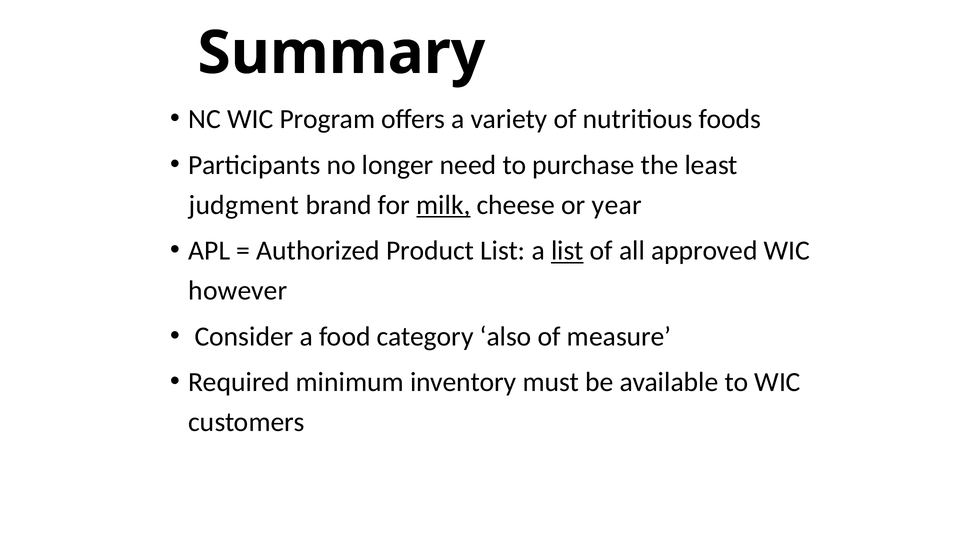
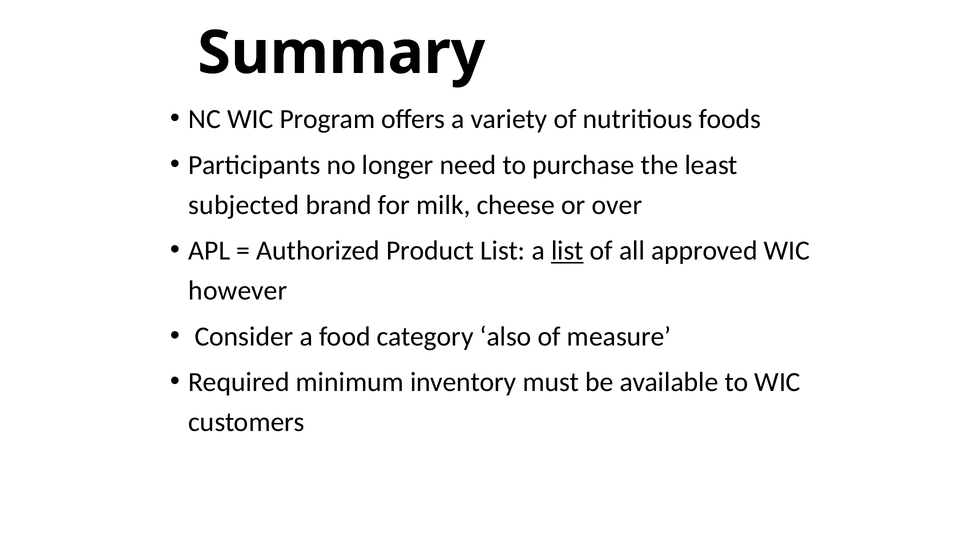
judgment: judgment -> subjected
milk underline: present -> none
year: year -> over
